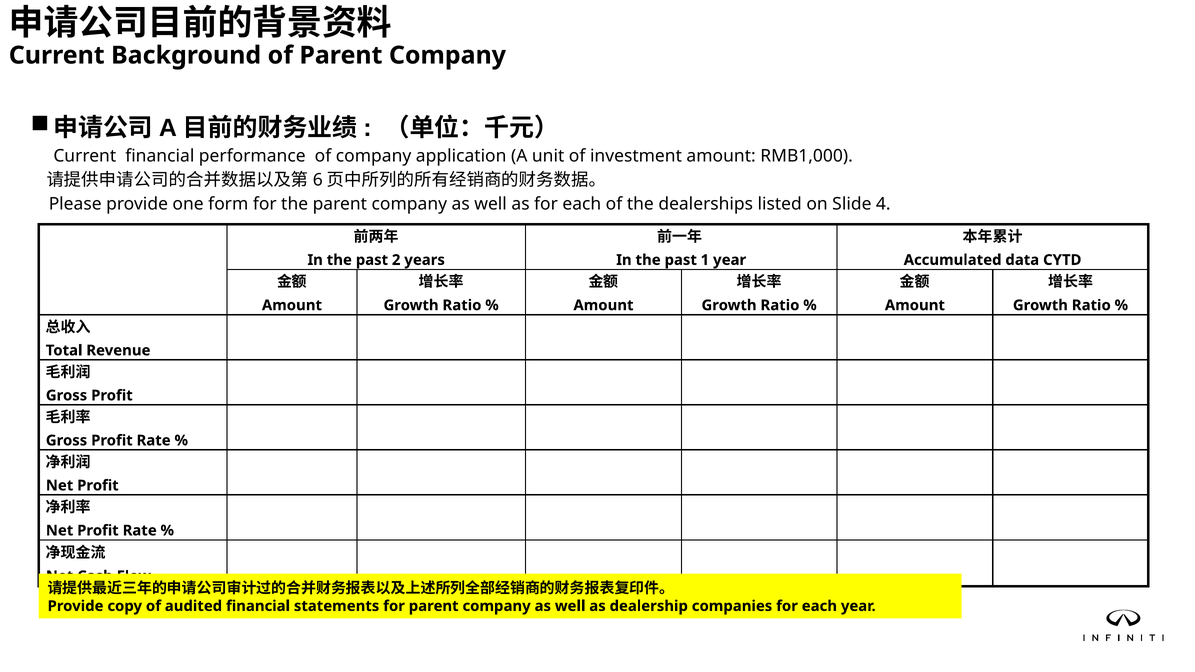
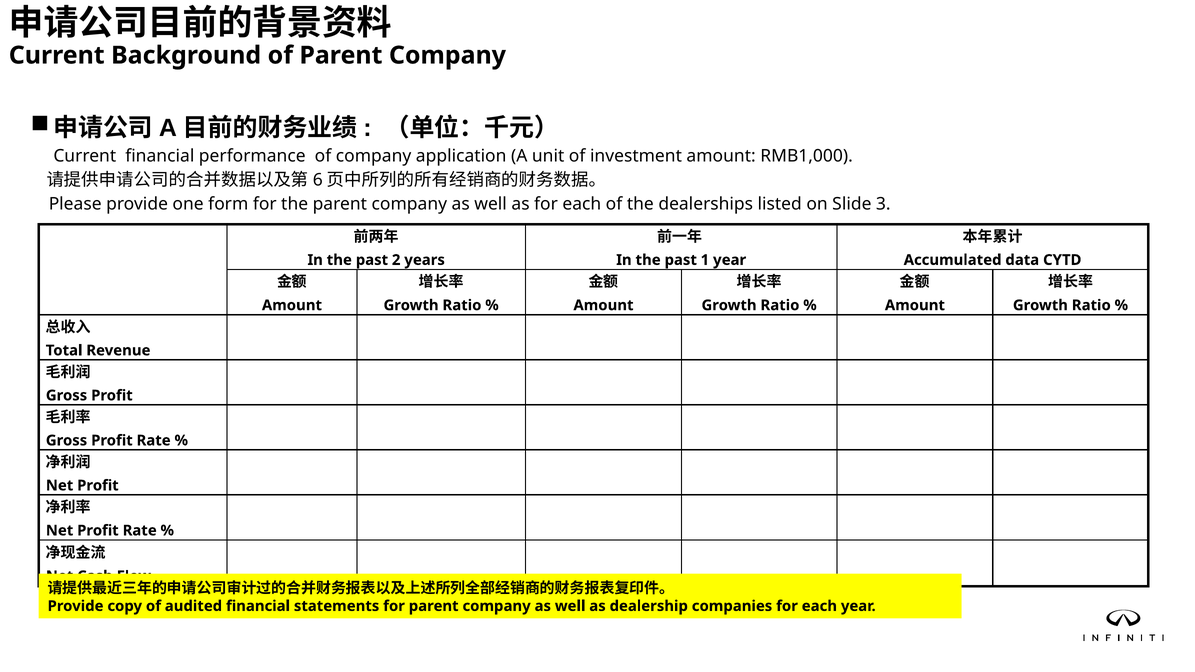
4: 4 -> 3
